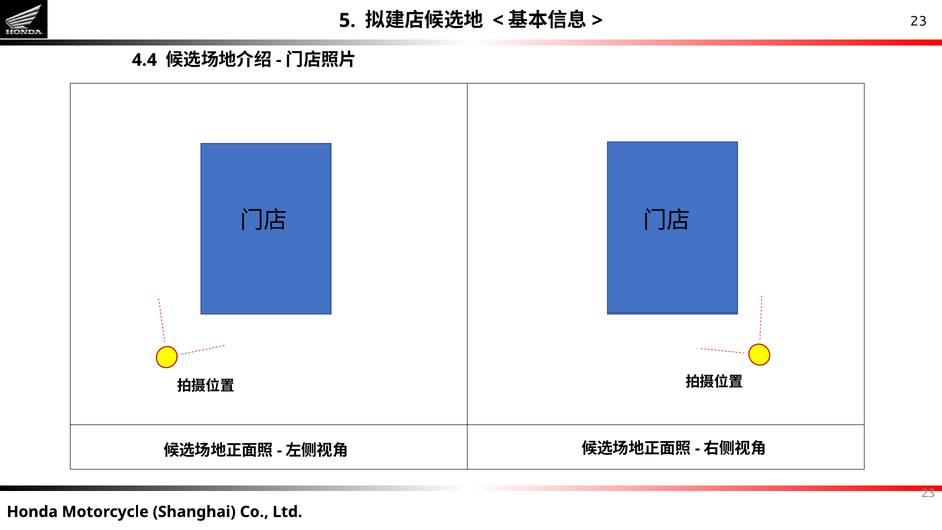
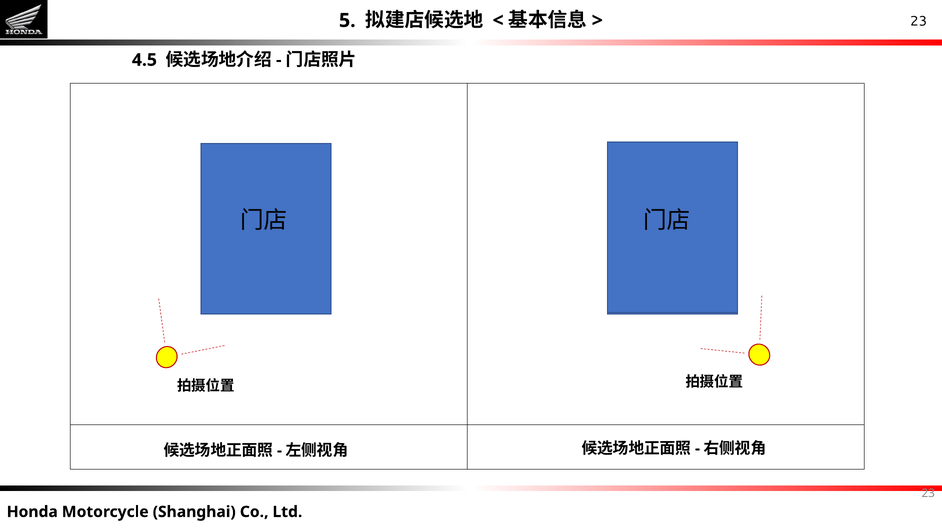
4.4: 4.4 -> 4.5
